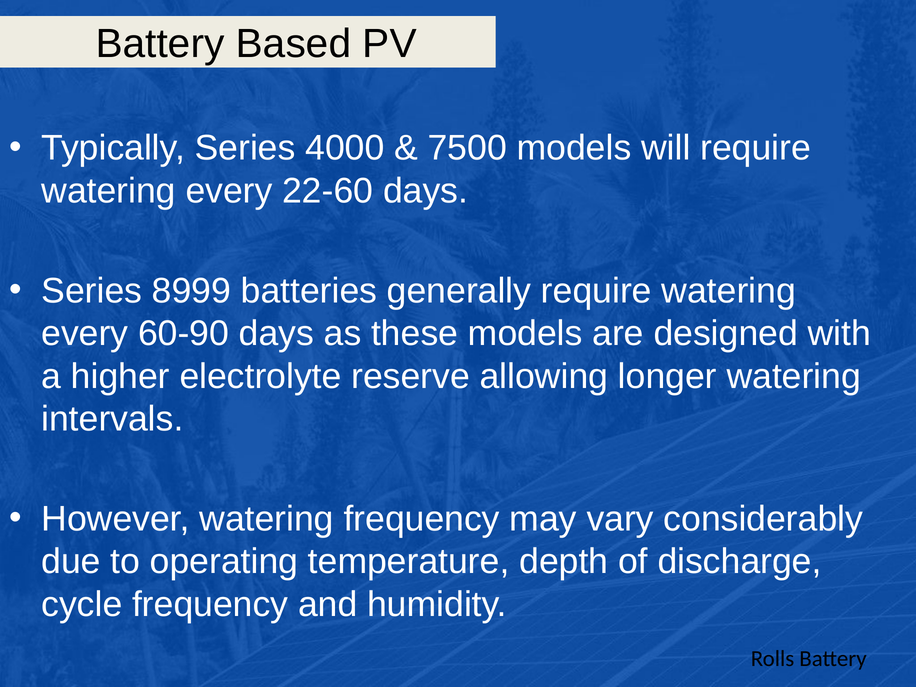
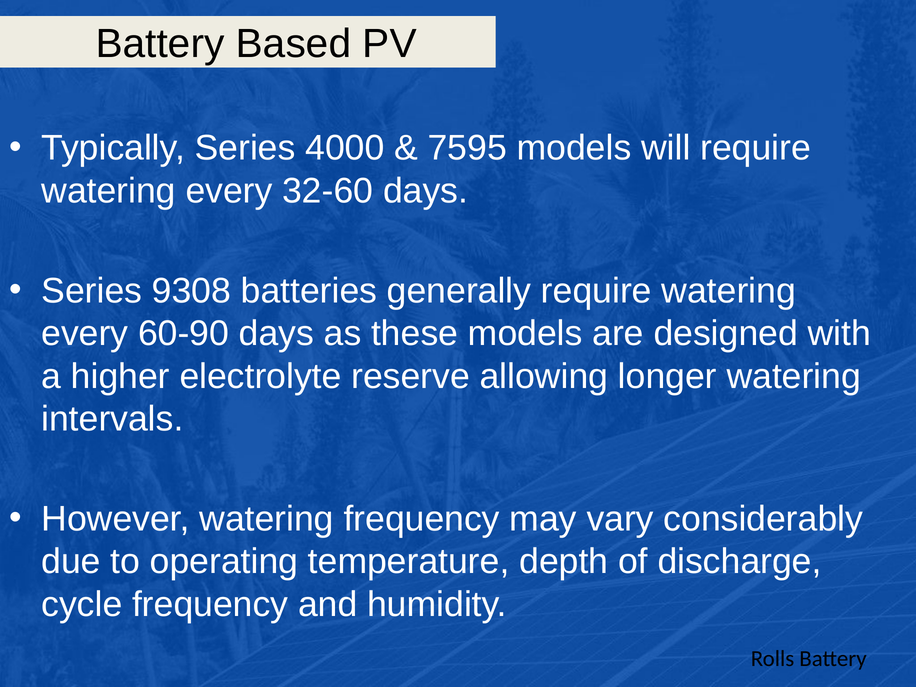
7500: 7500 -> 7595
22-60: 22-60 -> 32-60
8999: 8999 -> 9308
